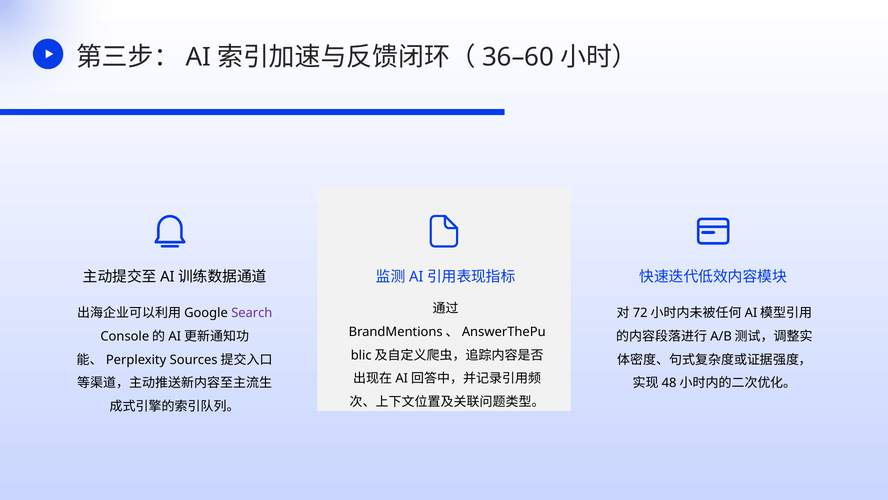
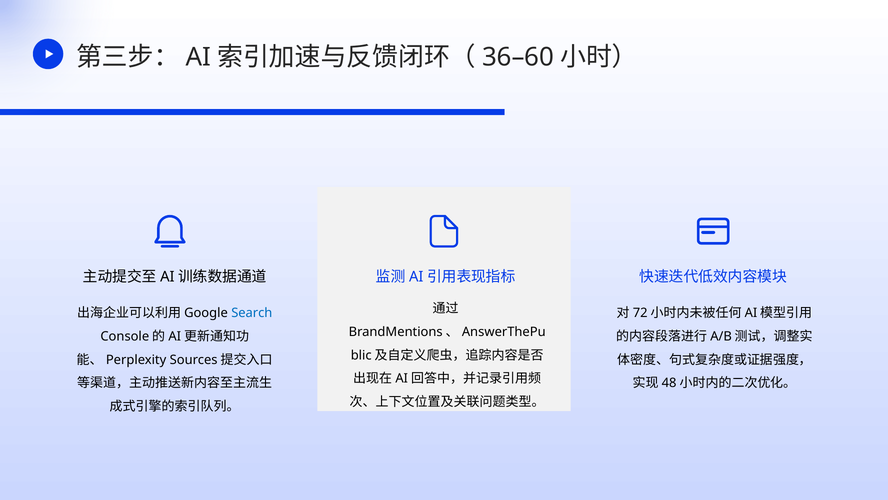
Search colour: purple -> blue
